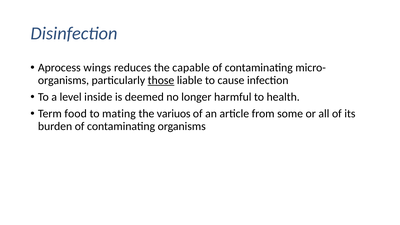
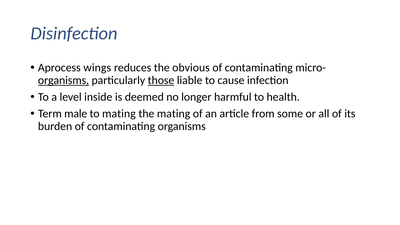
capable: capable -> obvious
organisms at (64, 80) underline: none -> present
food: food -> male
the variuos: variuos -> mating
